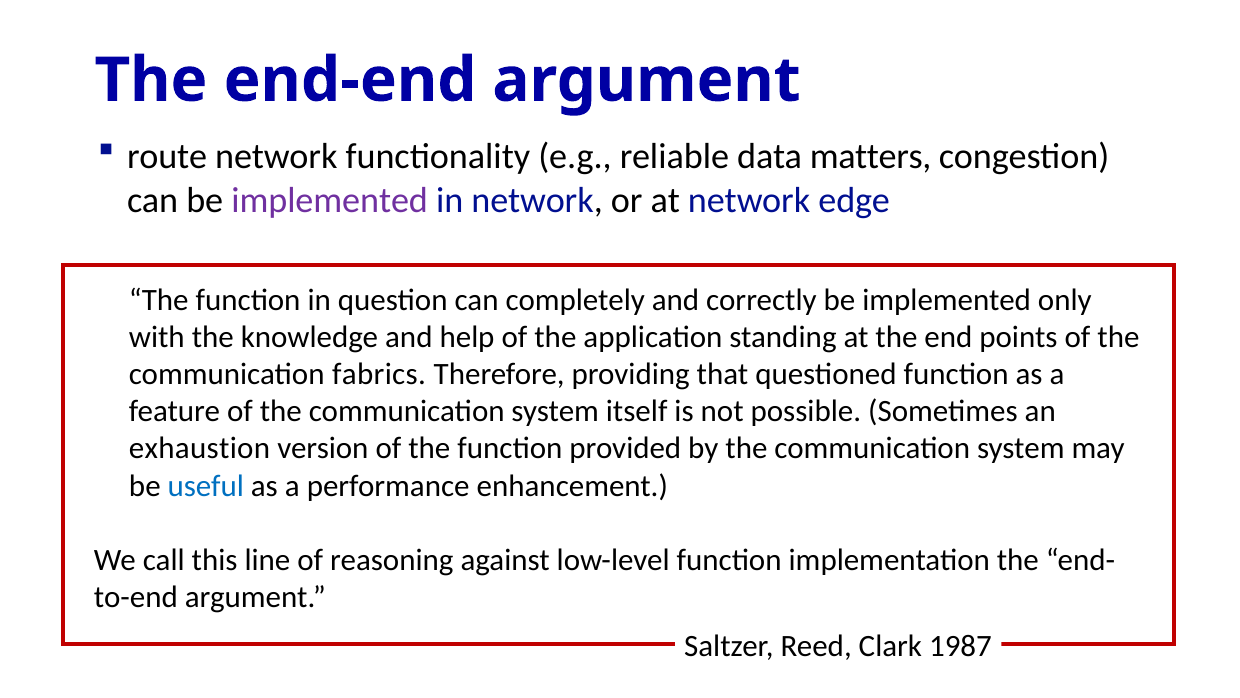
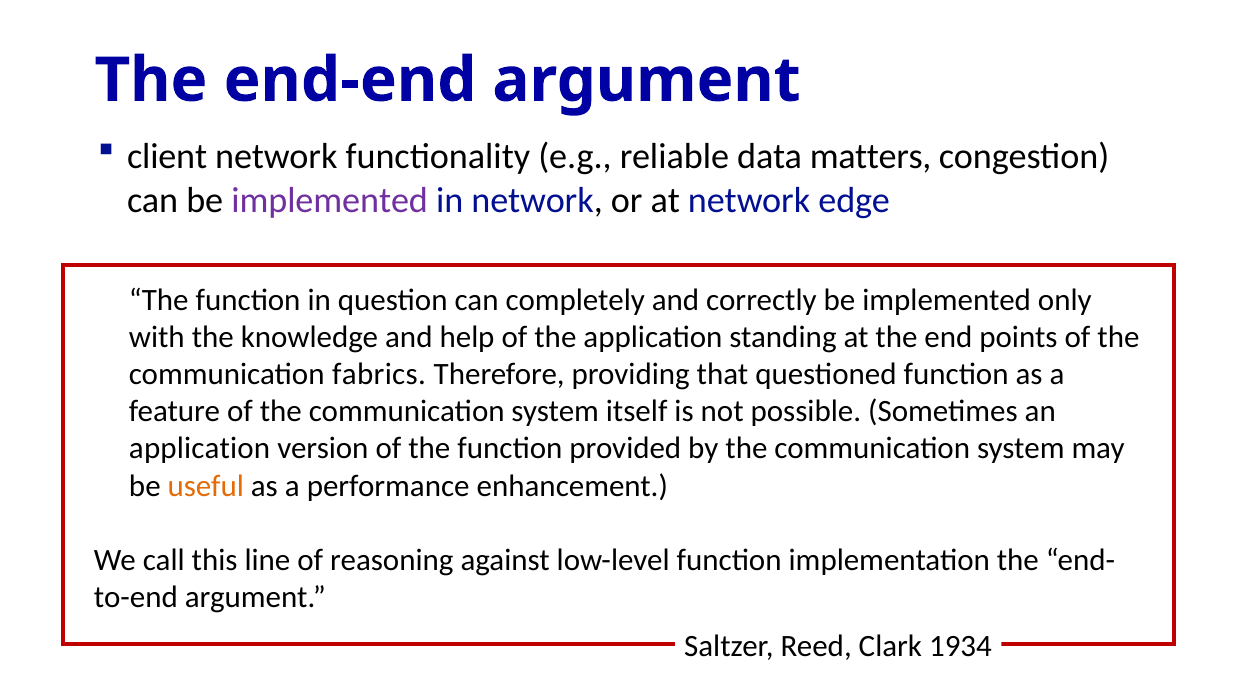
route: route -> client
exhaustion at (200, 448): exhaustion -> application
useful colour: blue -> orange
1987: 1987 -> 1934
